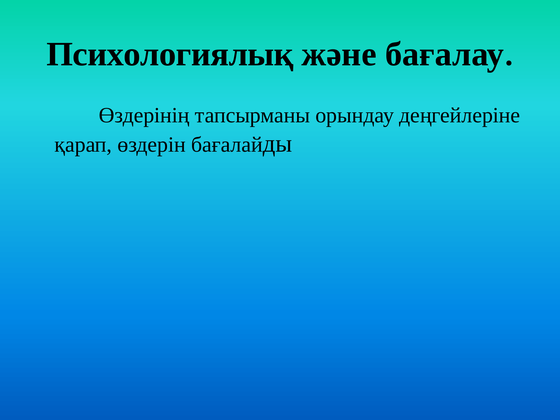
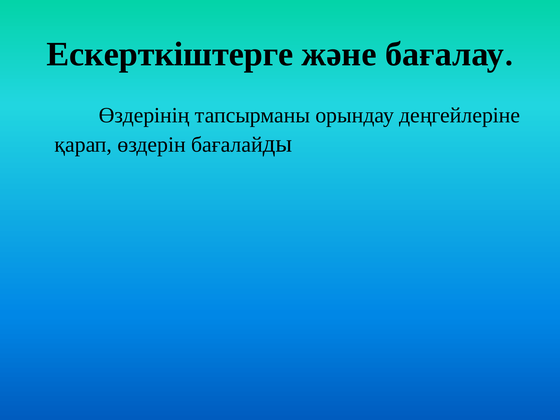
Психологиялық: Психологиялық -> Ескерткіштерге
